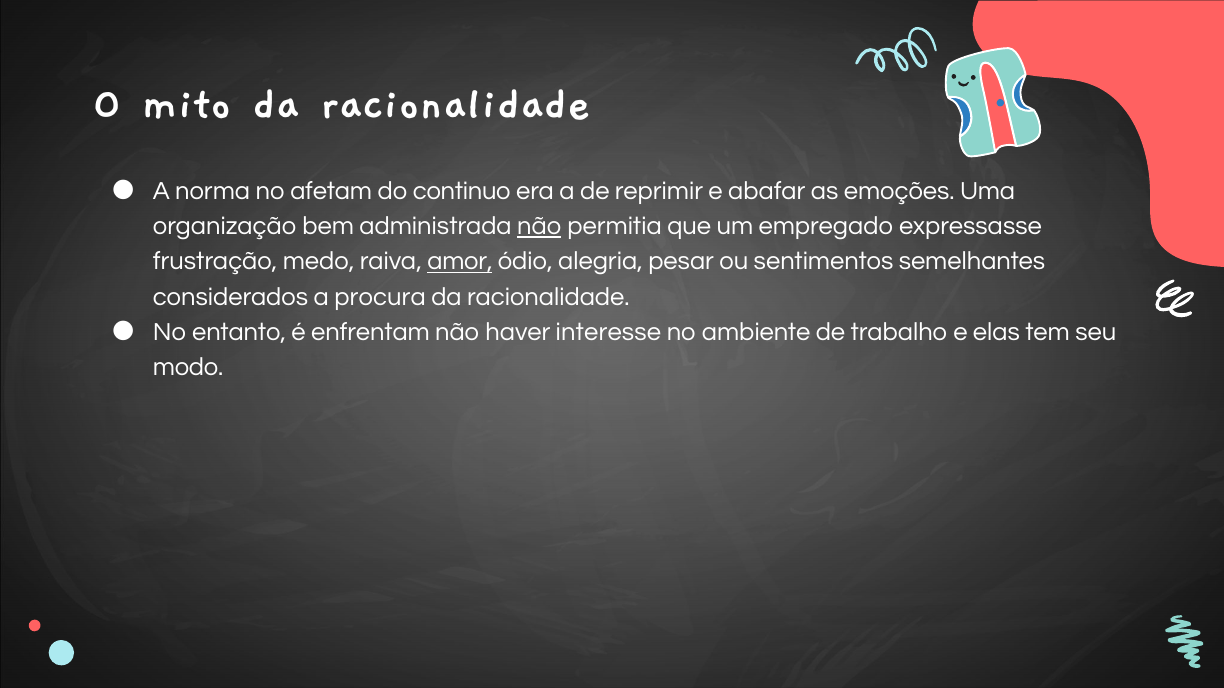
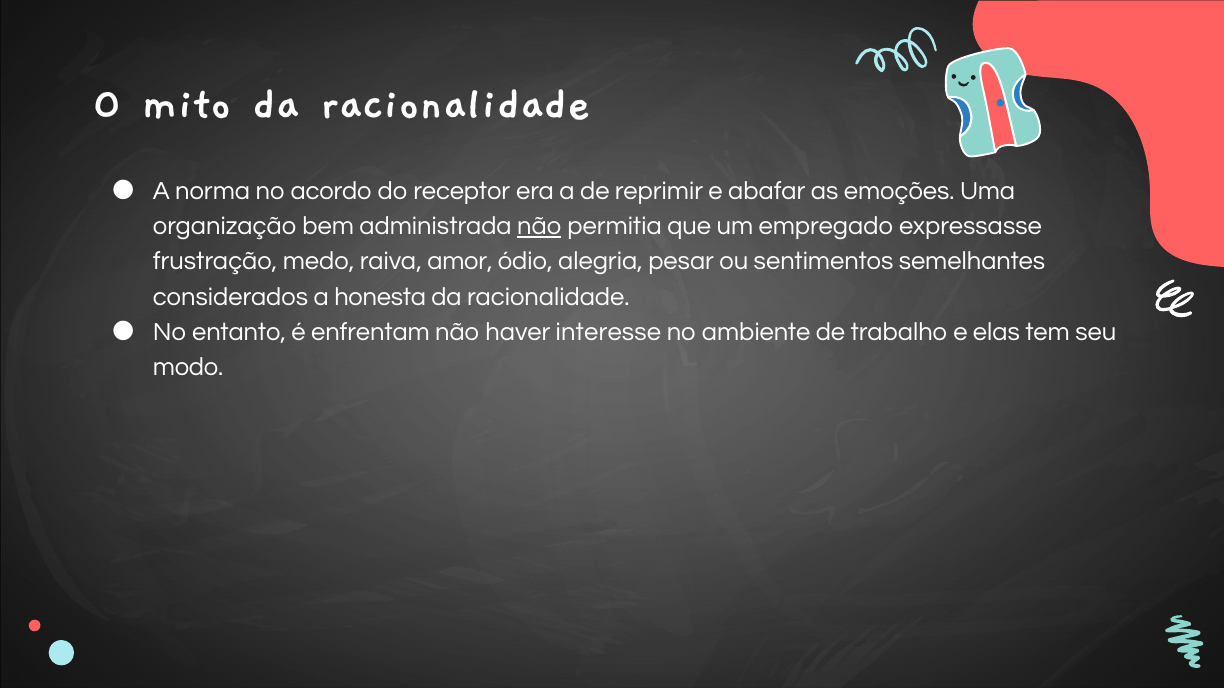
afetam: afetam -> acordo
continuo: continuo -> receptor
amor underline: present -> none
procura: procura -> honesta
